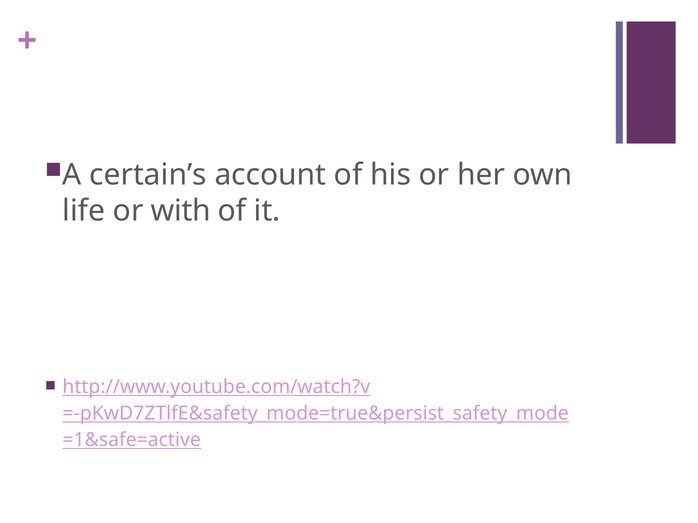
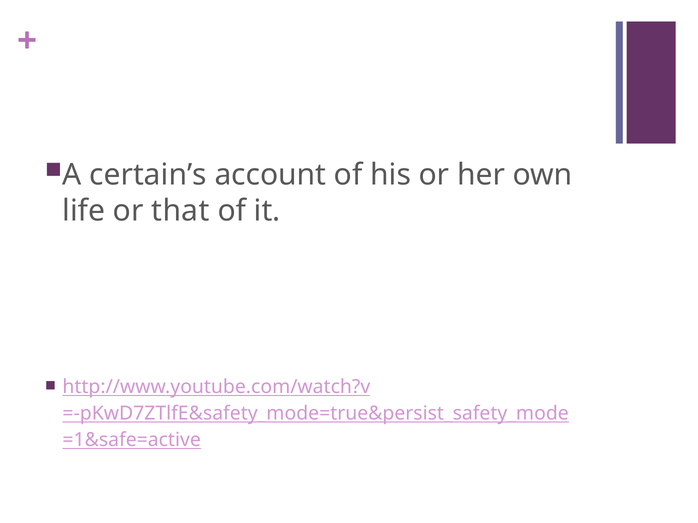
with: with -> that
